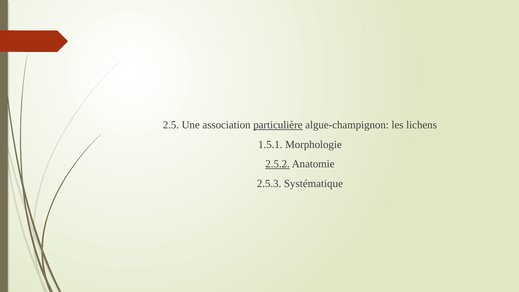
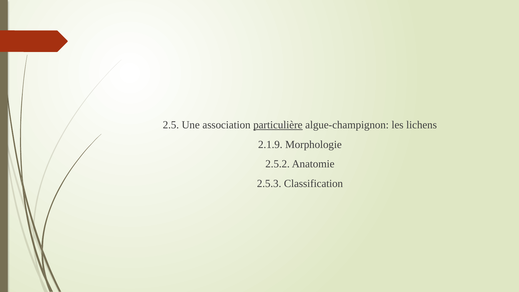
1.5.1: 1.5.1 -> 2.1.9
2.5.2 underline: present -> none
Systématique: Systématique -> Classification
